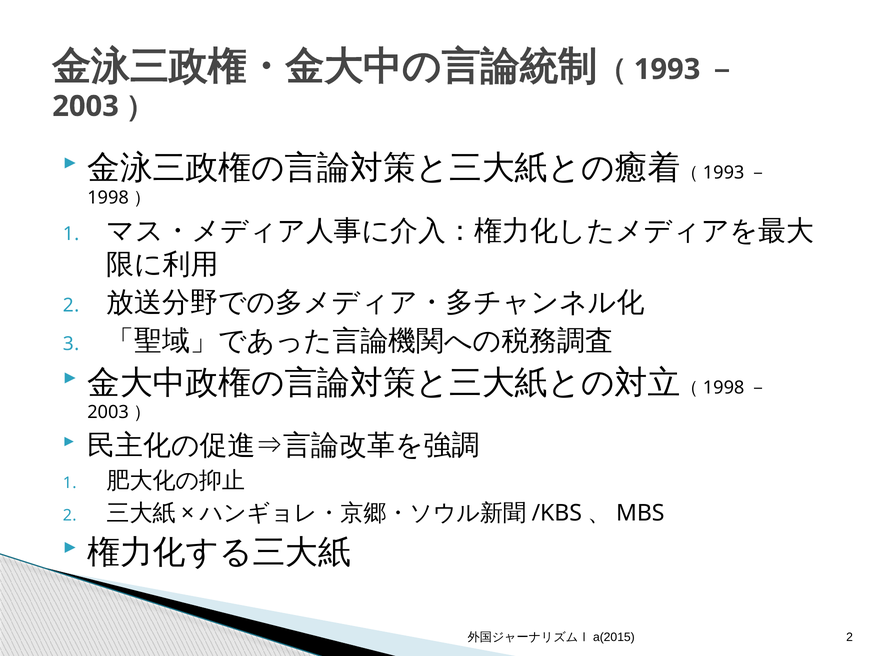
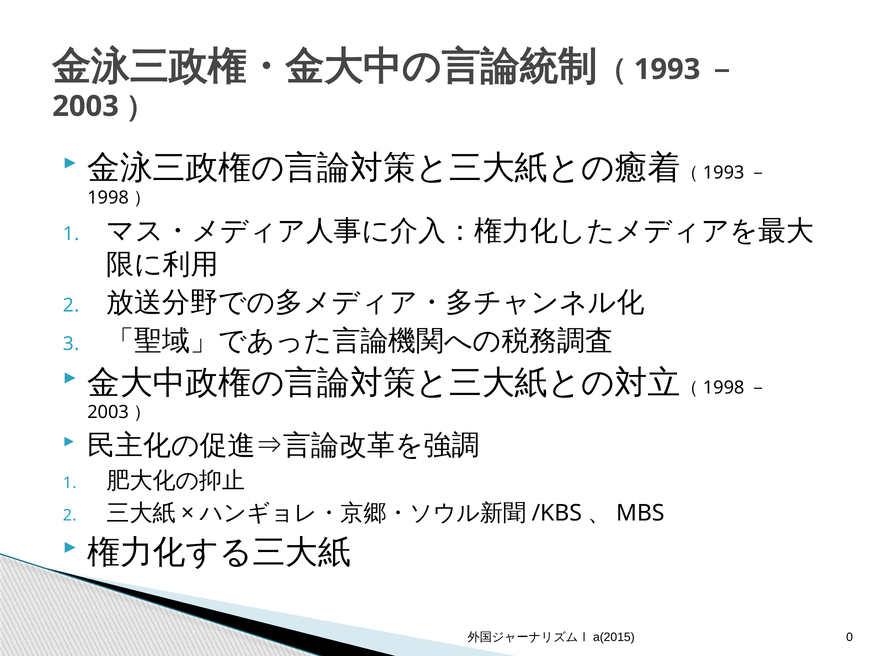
2 at (850, 637): 2 -> 0
